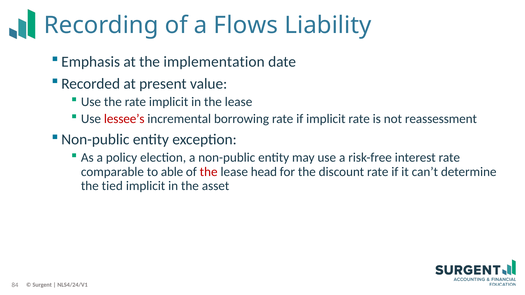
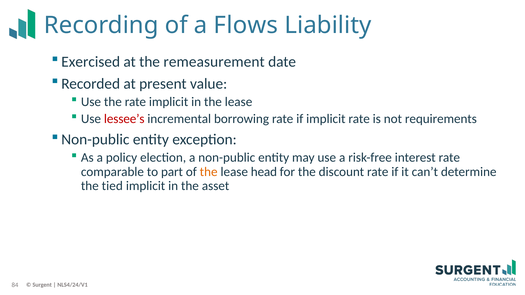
Emphasis: Emphasis -> Exercised
implementation: implementation -> remeasurement
reassessment: reassessment -> requirements
able: able -> part
the at (209, 172) colour: red -> orange
